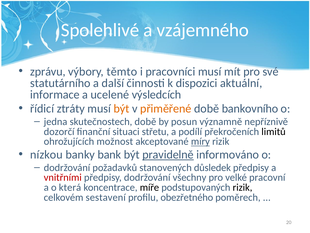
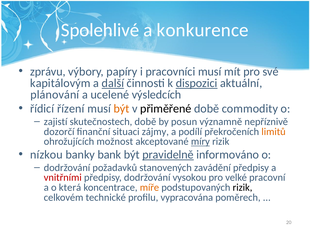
vzájemného: vzájemného -> konkurence
těmto: těmto -> papíry
statutárního: statutárního -> kapitálovým
další underline: none -> present
dispozici underline: none -> present
informace: informace -> plánování
ztráty: ztráty -> řízení
přiměřené colour: orange -> black
bankovního: bankovního -> commodity
jedna: jedna -> zajistí
střetu: střetu -> zájmy
limitů colour: black -> orange
důsledek: důsledek -> zavádění
všechny: všechny -> vysokou
míře colour: black -> orange
sestavení: sestavení -> technické
obezřetného: obezřetného -> vypracována
